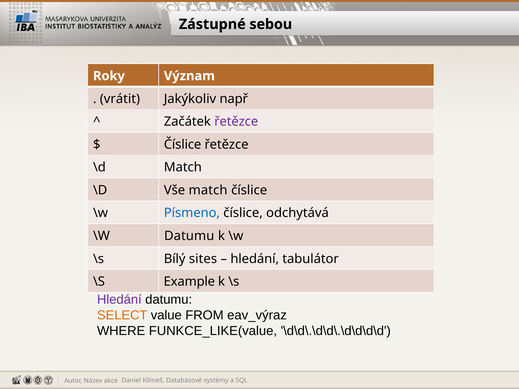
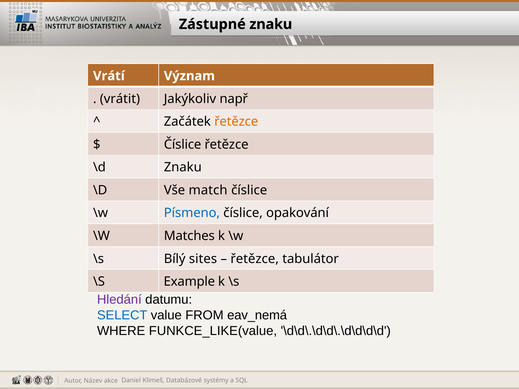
Zástupné sebou: sebou -> znaku
Roky: Roky -> Vrátí
řetězce at (236, 122) colour: purple -> orange
\d Match: Match -> Znaku
odchytává: odchytává -> opakování
\W Datumu: Datumu -> Matches
hledání at (255, 259): hledání -> řetězce
SELECT colour: orange -> blue
eav_výraz: eav_výraz -> eav_nemá
